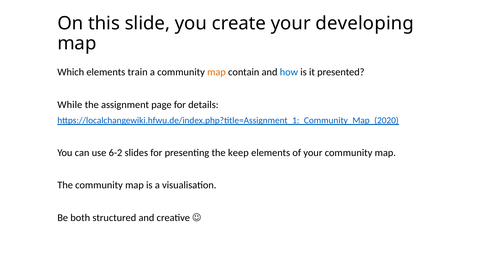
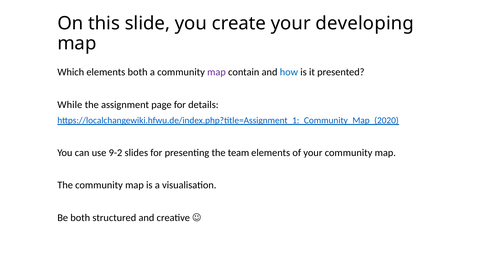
elements train: train -> both
map at (217, 72) colour: orange -> purple
6-2: 6-2 -> 9-2
keep: keep -> team
